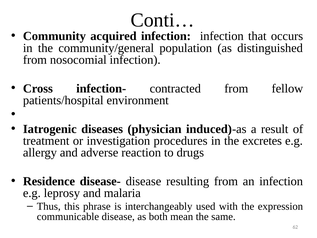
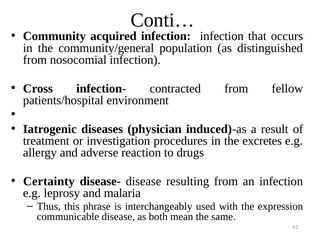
Residence: Residence -> Certainty
